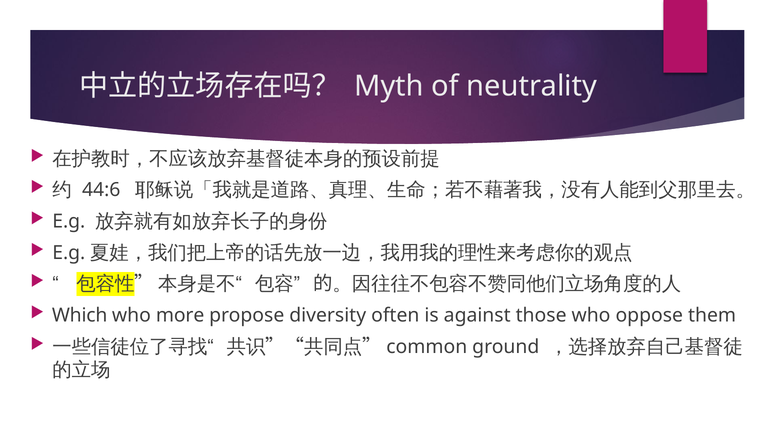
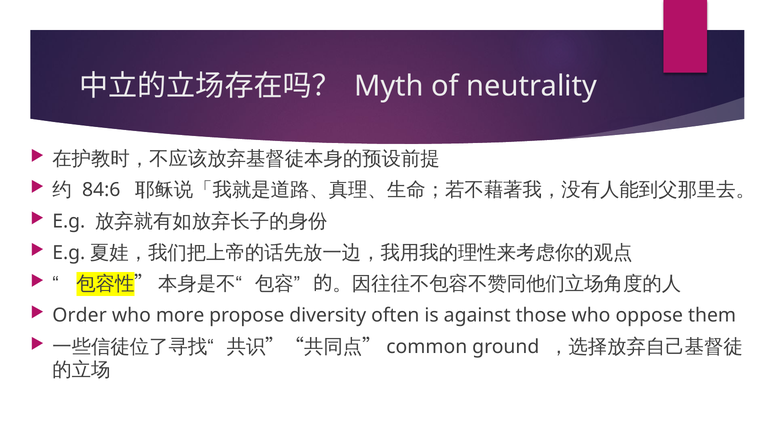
44:6: 44:6 -> 84:6
Which: Which -> Order
